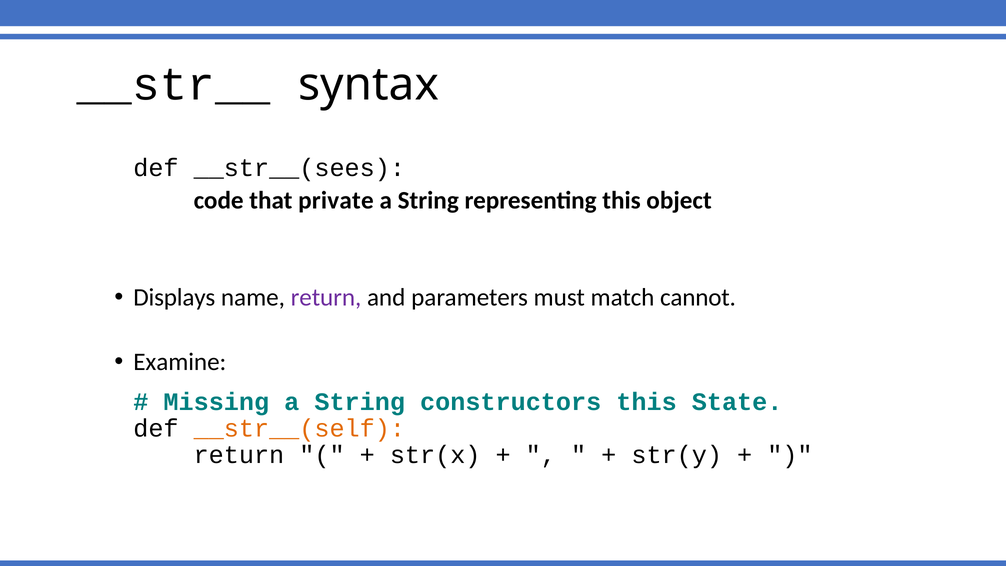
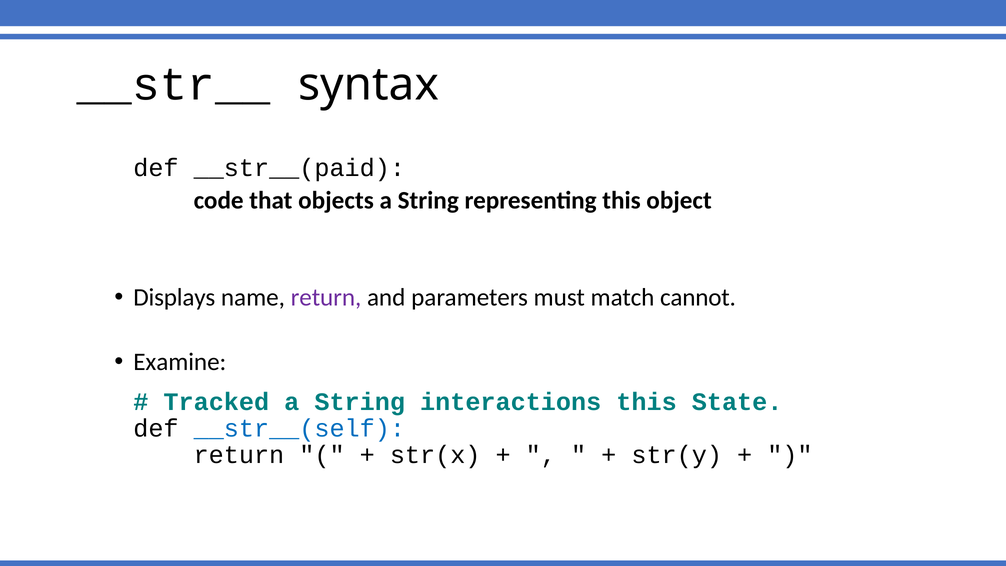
__str__(sees: __str__(sees -> __str__(paid
private: private -> objects
Missing: Missing -> Tracked
constructors: constructors -> interactions
__str__(self colour: orange -> blue
